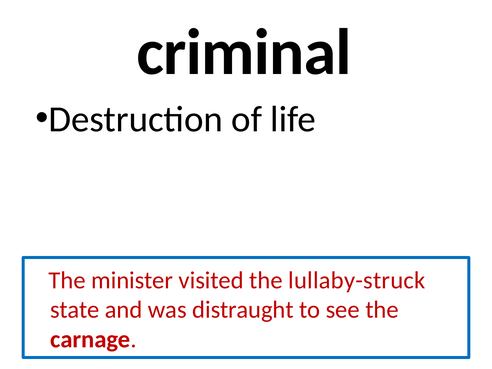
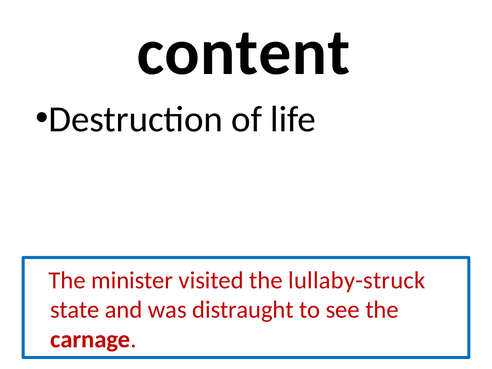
criminal: criminal -> content
